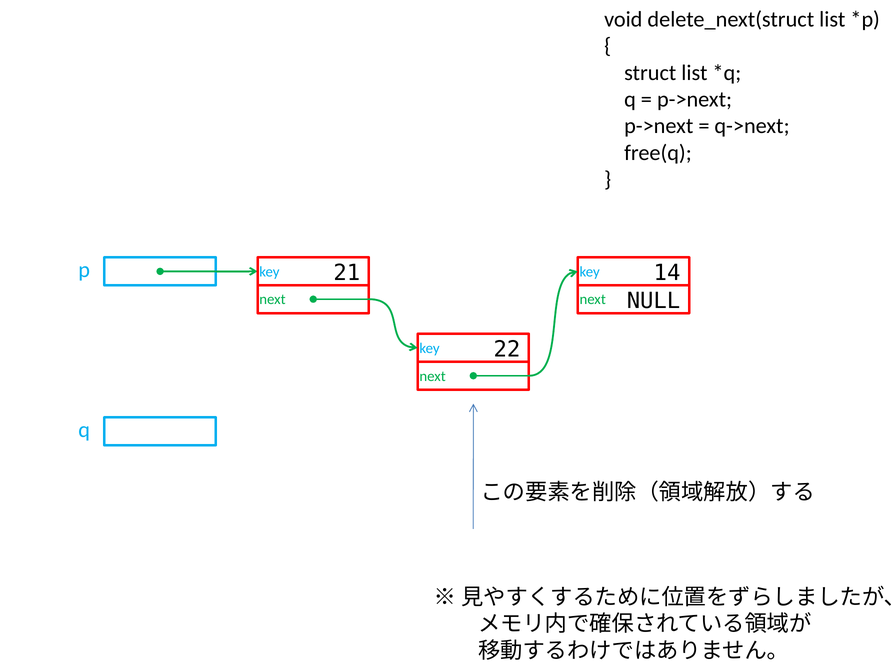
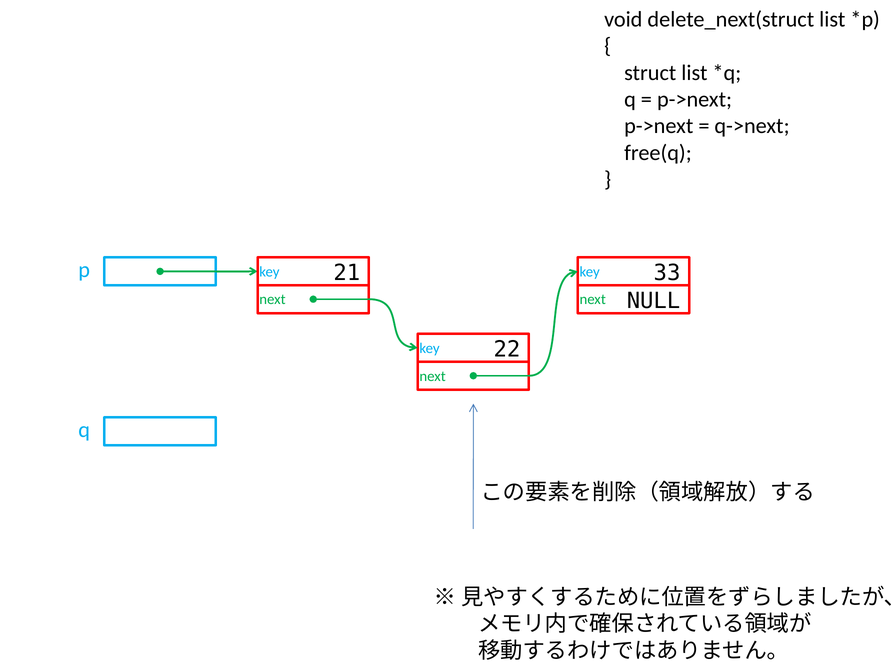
14: 14 -> 33
